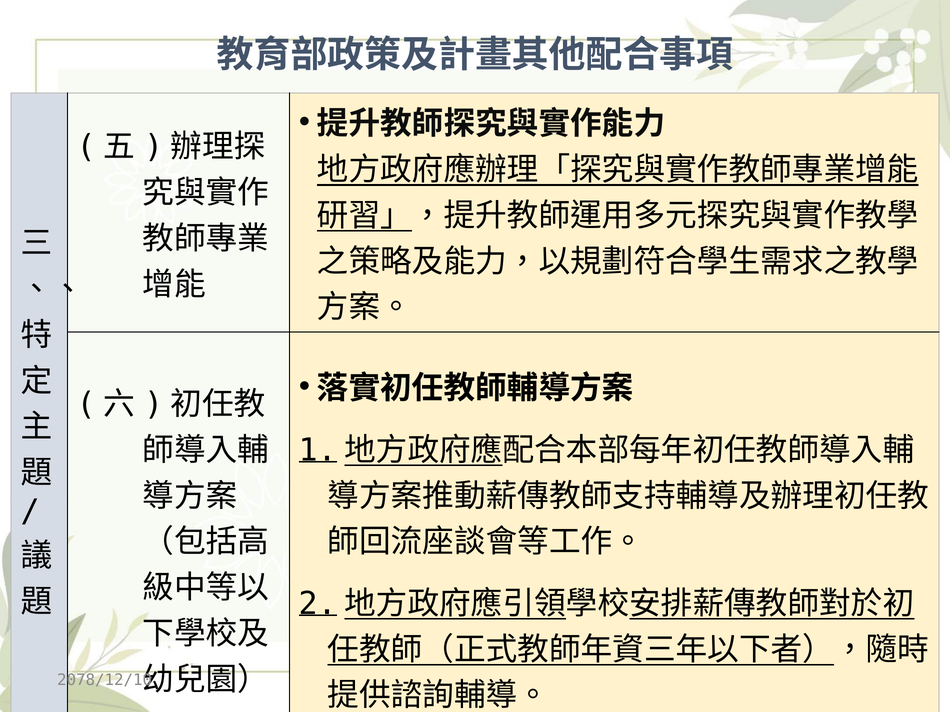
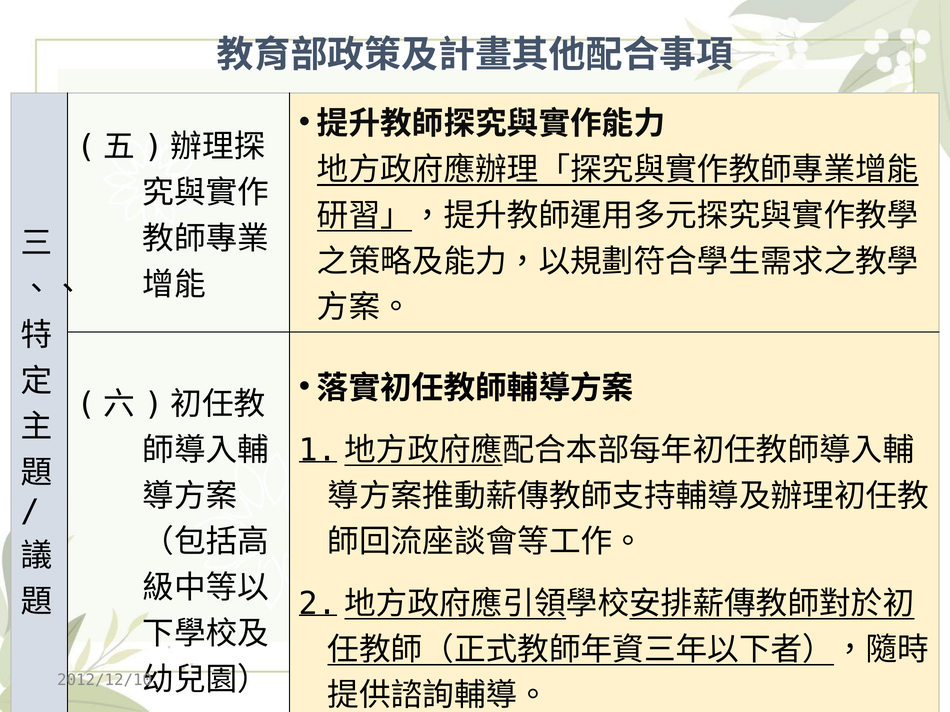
2078/12/10: 2078/12/10 -> 2012/12/10
